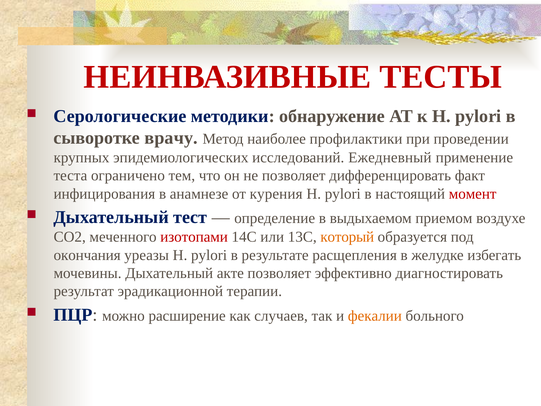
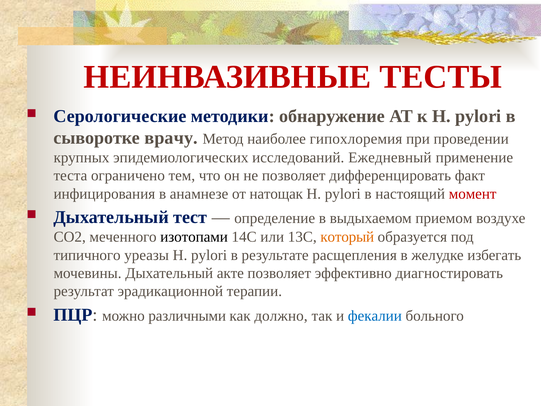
профилактики: профилактики -> гипохлоремия
курения: курения -> натощак
изотопами colour: red -> black
окончания: окончания -> типичного
расширение: расширение -> различными
случаев: случаев -> должно
фекалии colour: orange -> blue
